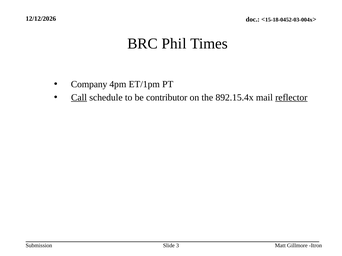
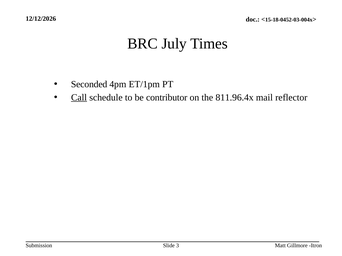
Phil: Phil -> July
Company: Company -> Seconded
892.15.4x: 892.15.4x -> 811.96.4x
reflector underline: present -> none
